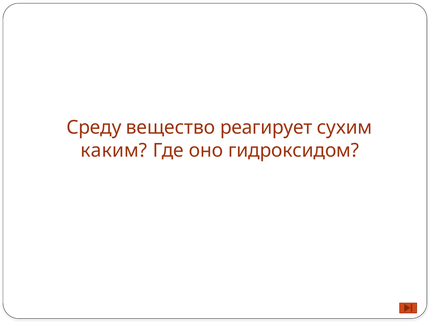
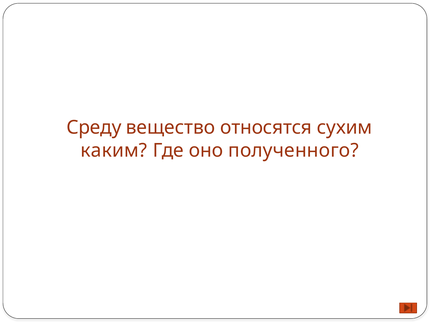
реагирует: реагирует -> относятся
гидроксидом: гидроксидом -> полученного
